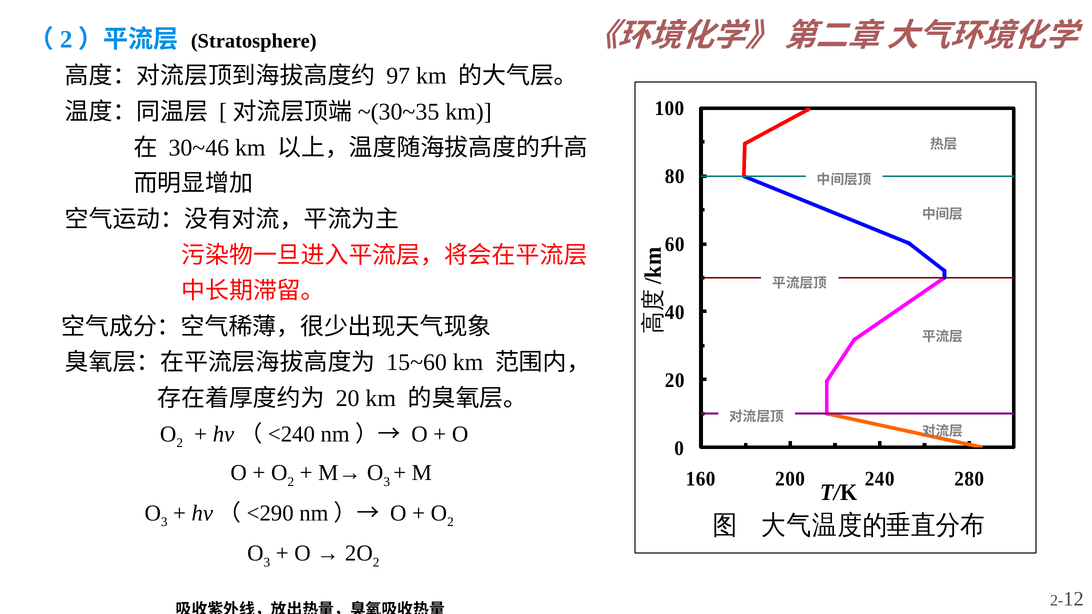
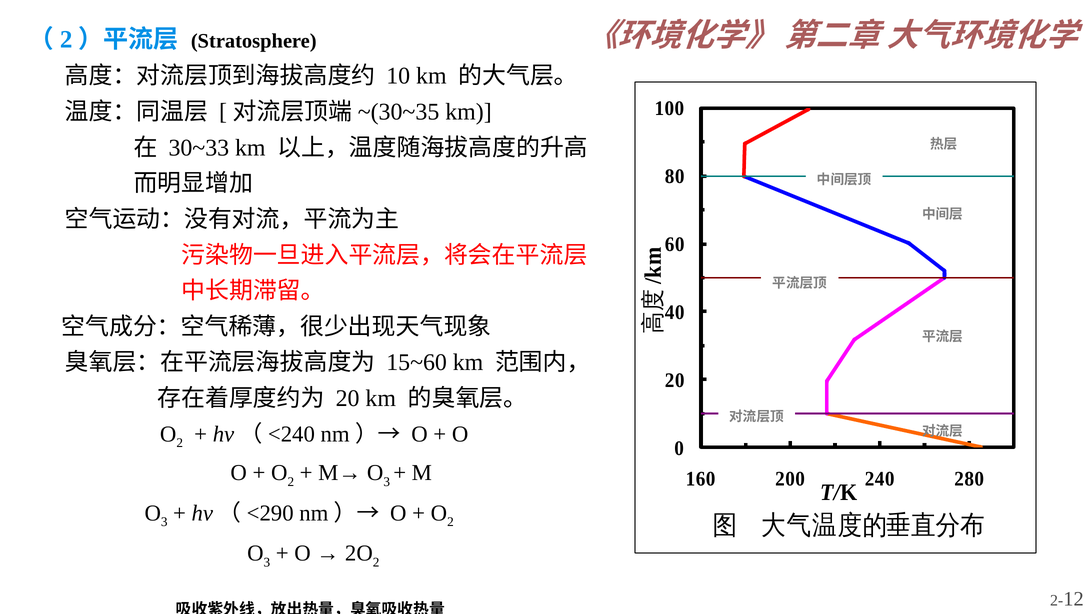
97: 97 -> 10
30~46: 30~46 -> 30~33
